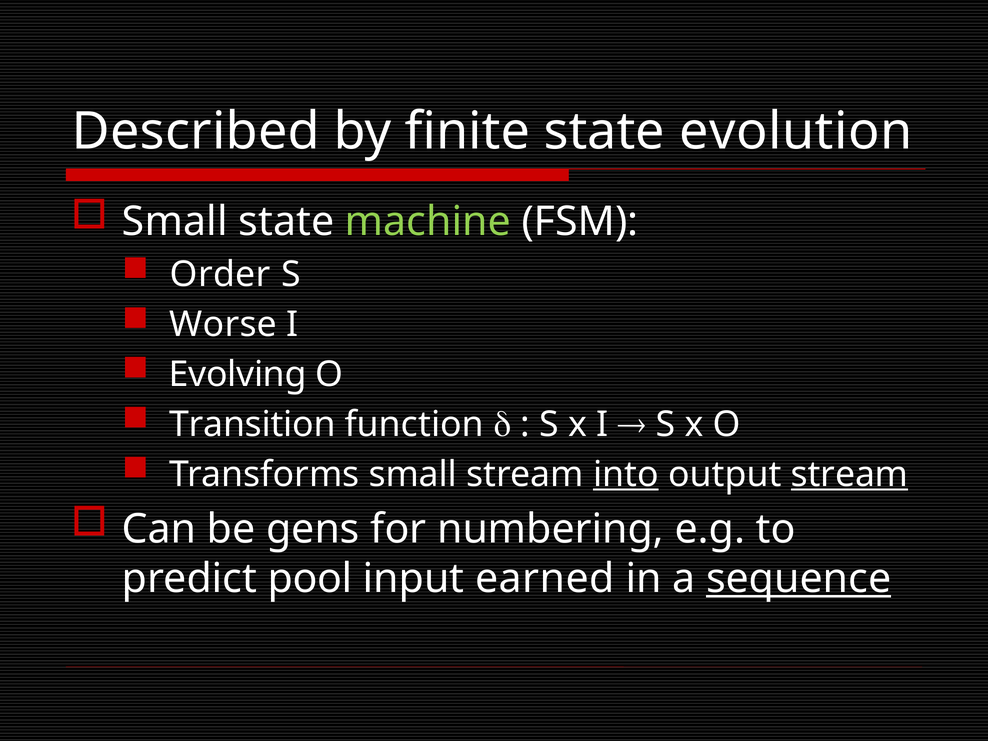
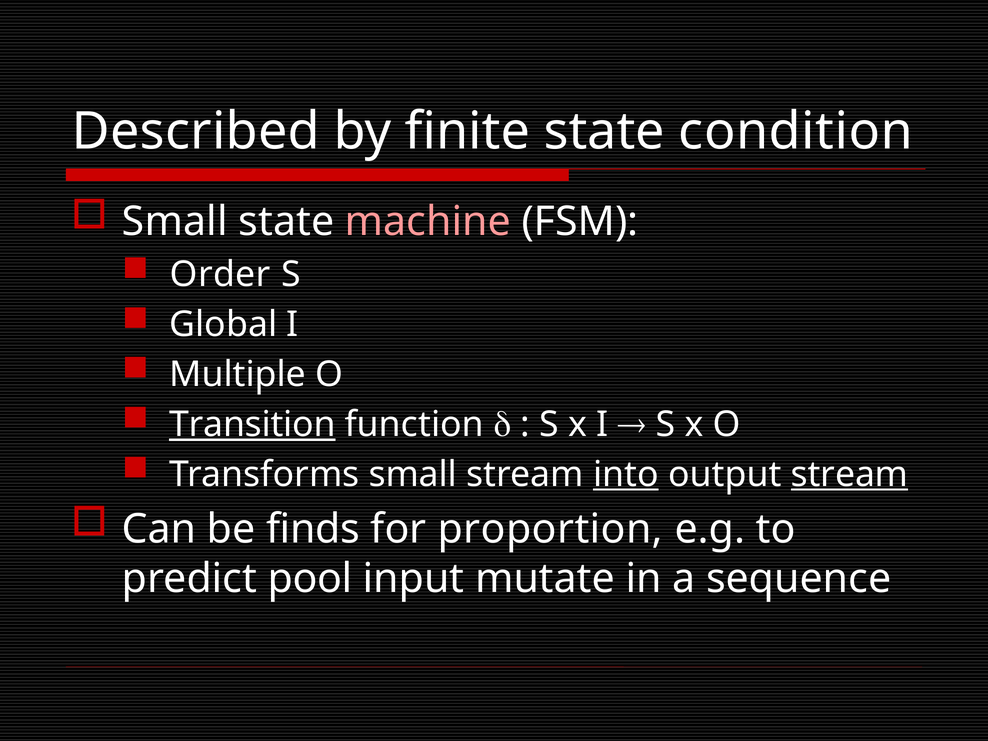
evolution: evolution -> condition
machine colour: light green -> pink
Worse: Worse -> Global
Evolving: Evolving -> Multiple
Transition underline: none -> present
gens: gens -> finds
numbering: numbering -> proportion
earned: earned -> mutate
sequence underline: present -> none
